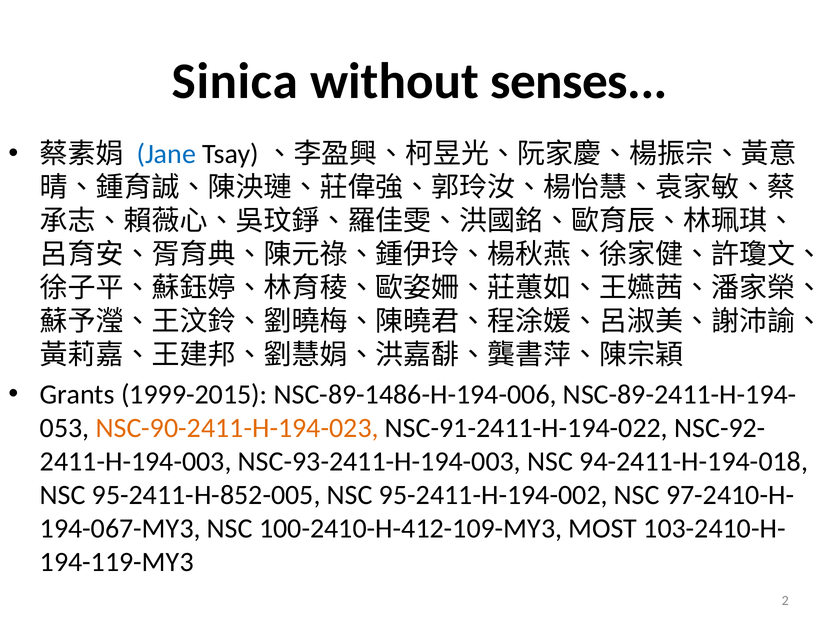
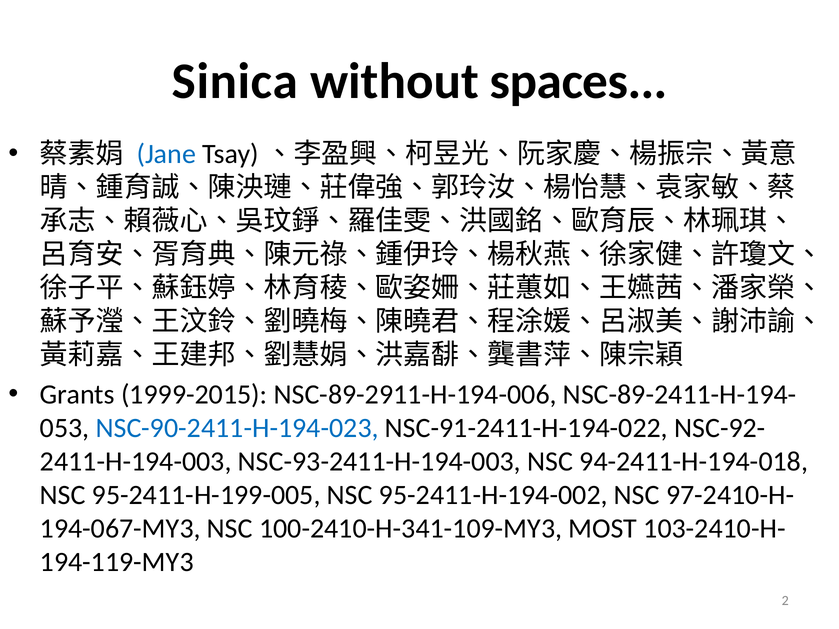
senses: senses -> spaces
NSC-89-1486-H-194-006: NSC-89-1486-H-194-006 -> NSC-89-2911-H-194-006
NSC-90-2411-H-194-023 colour: orange -> blue
95-2411-H-852-005: 95-2411-H-852-005 -> 95-2411-H-199-005
100-2410-H-412-109-MY3: 100-2410-H-412-109-MY3 -> 100-2410-H-341-109-MY3
